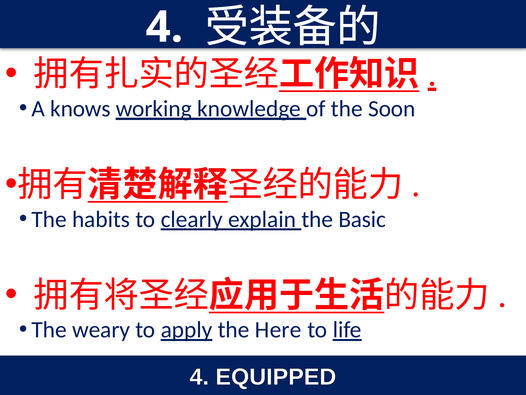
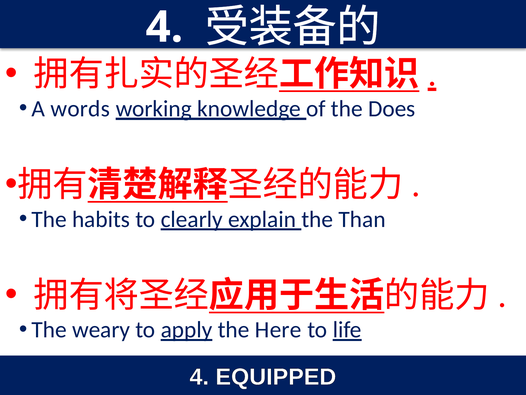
knows: knows -> words
Soon: Soon -> Does
Basic: Basic -> Than
